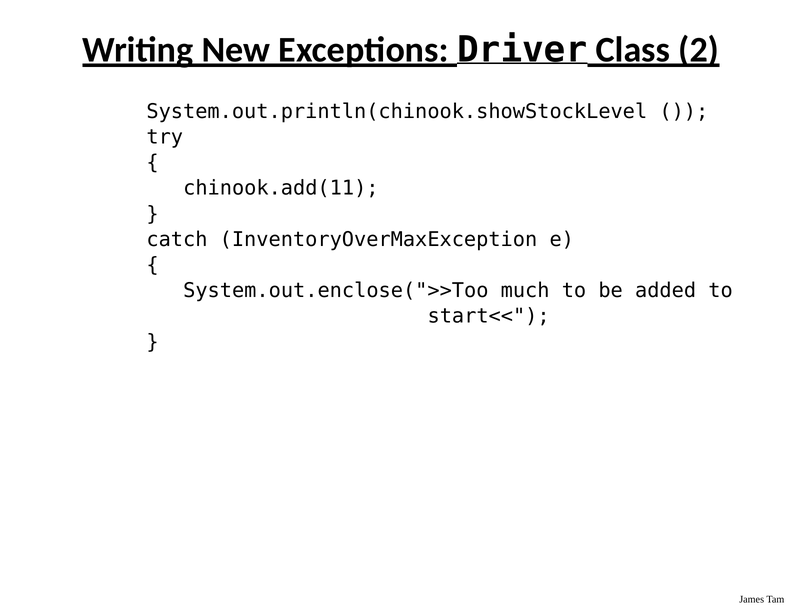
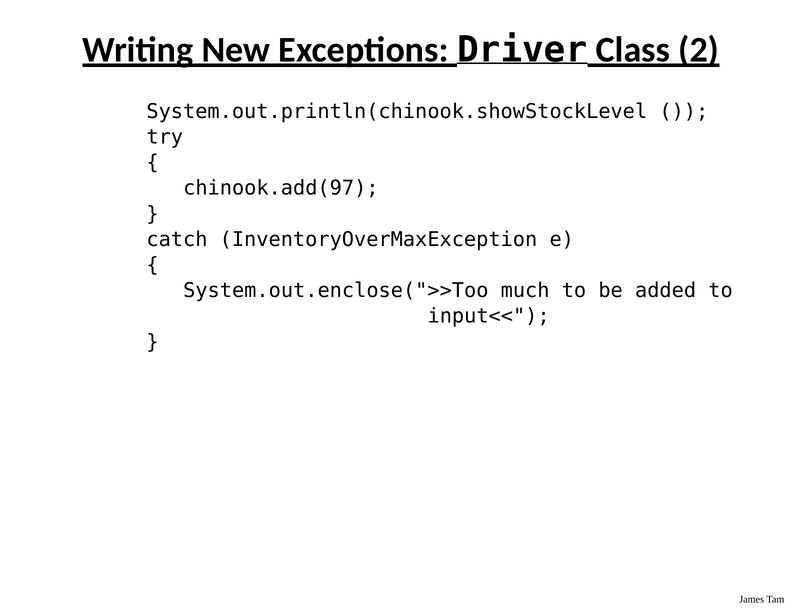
chinook.add(11: chinook.add(11 -> chinook.add(97
start<<: start<< -> input<<
